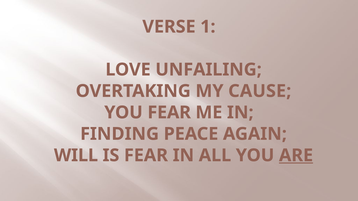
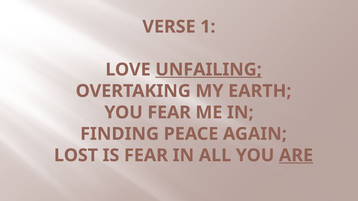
UNFAILING underline: none -> present
CAUSE: CAUSE -> EARTH
WILL: WILL -> LOST
